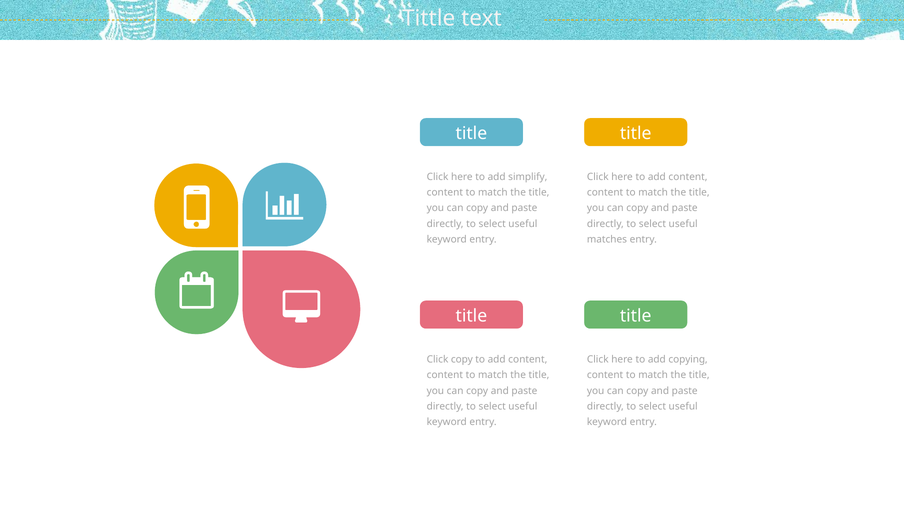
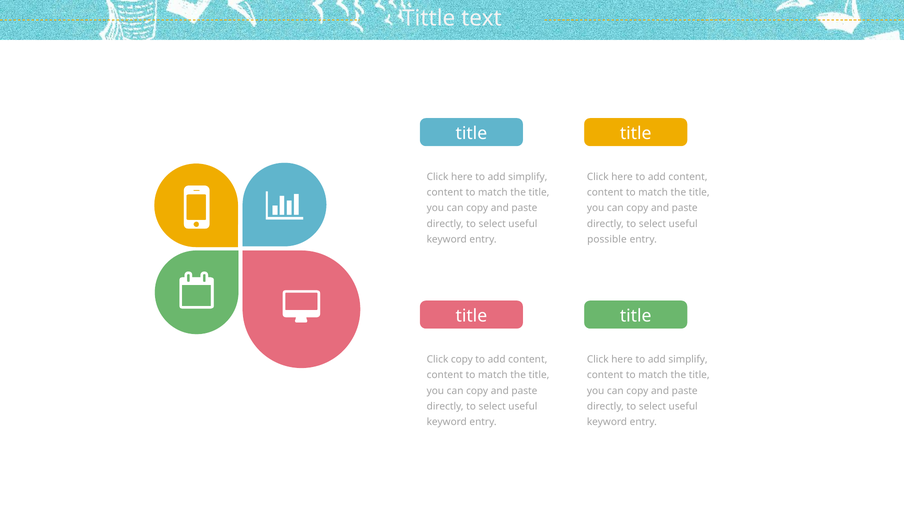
matches: matches -> possible
copying at (688, 360): copying -> simplify
